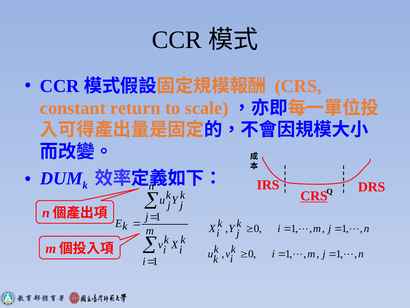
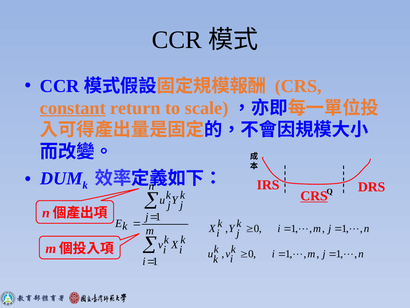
constant underline: none -> present
